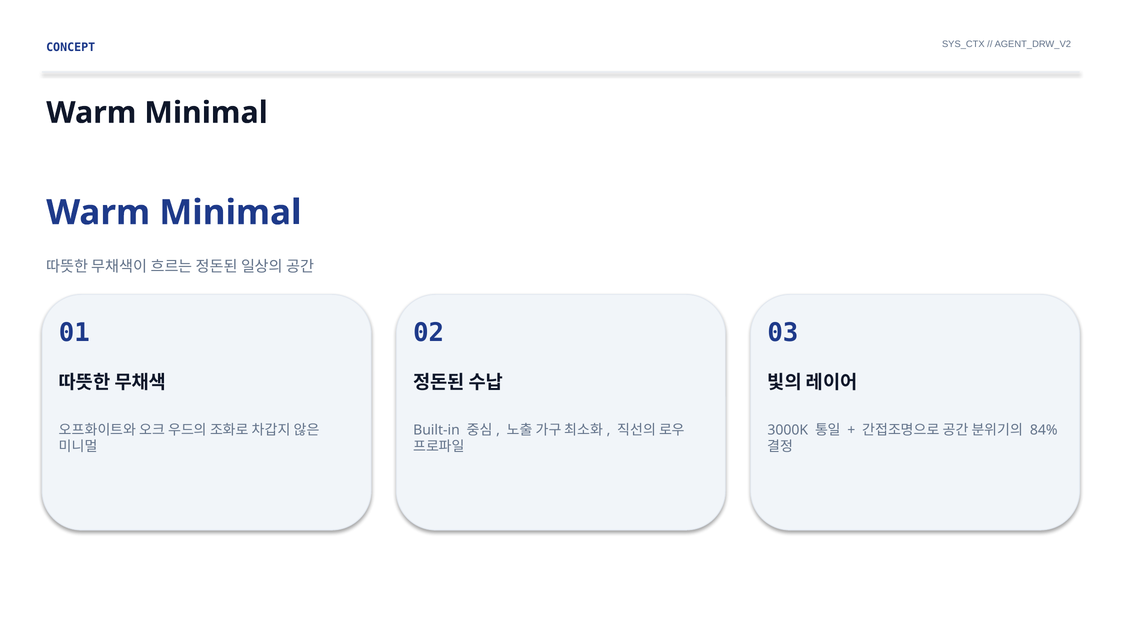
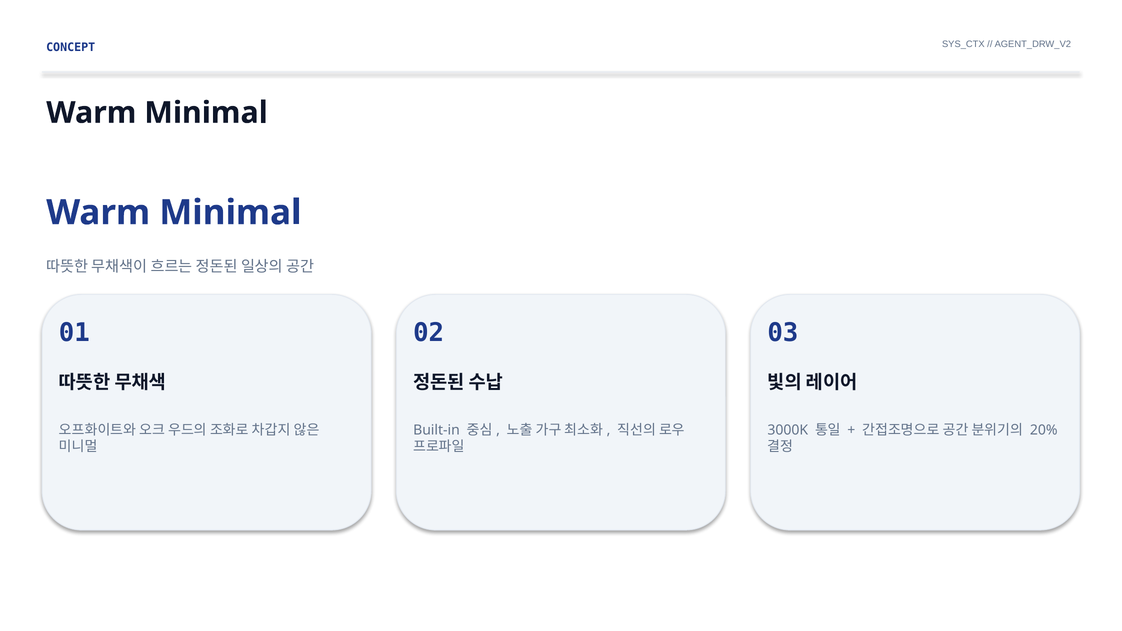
84%: 84% -> 20%
